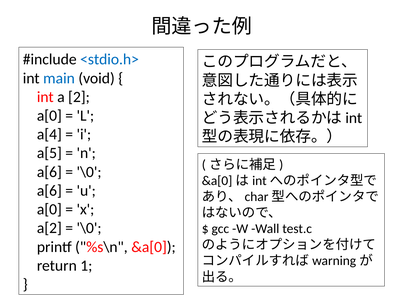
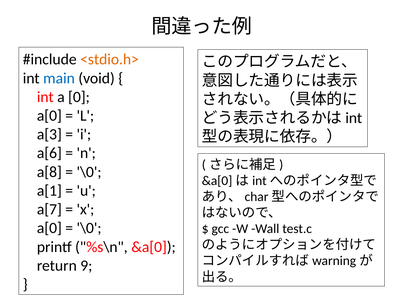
<stdio.h> colour: blue -> orange
2: 2 -> 0
a[4: a[4 -> a[3
a[5: a[5 -> a[6
a[6 at (49, 172): a[6 -> a[8
a[6 at (49, 191): a[6 -> a[1
a[0 at (49, 210): a[0 -> a[7
a[2 at (49, 228): a[2 -> a[0
1: 1 -> 9
